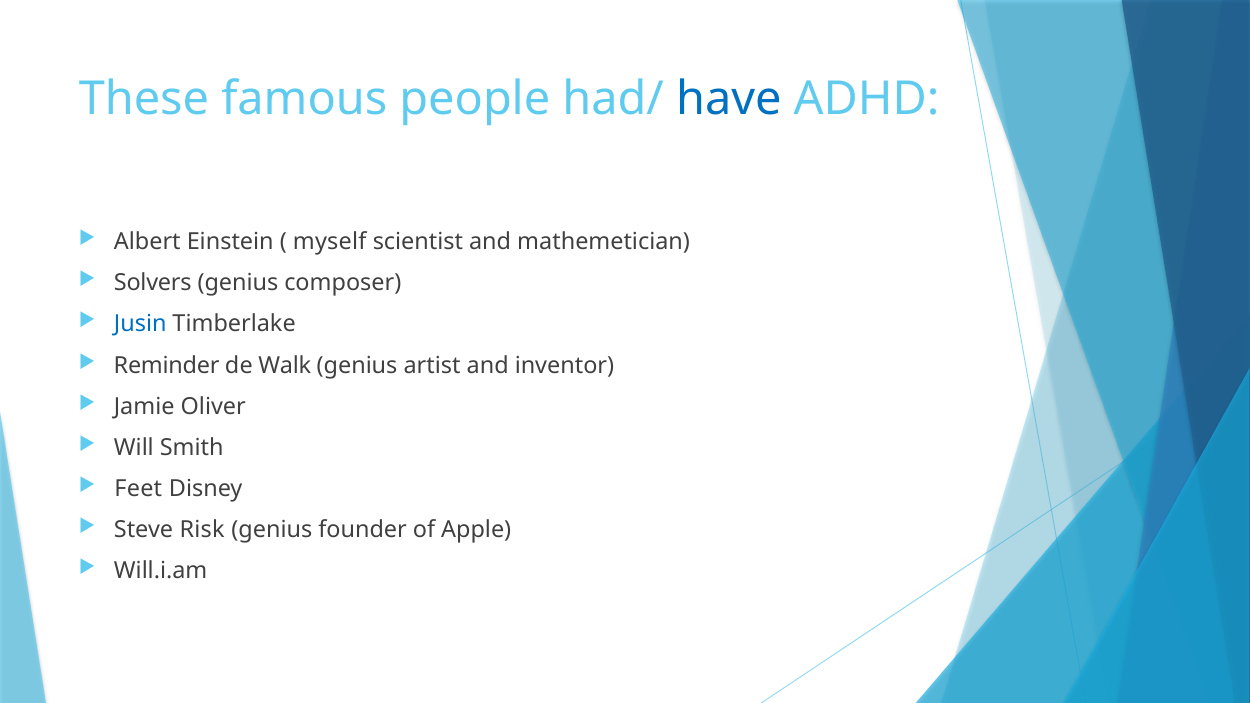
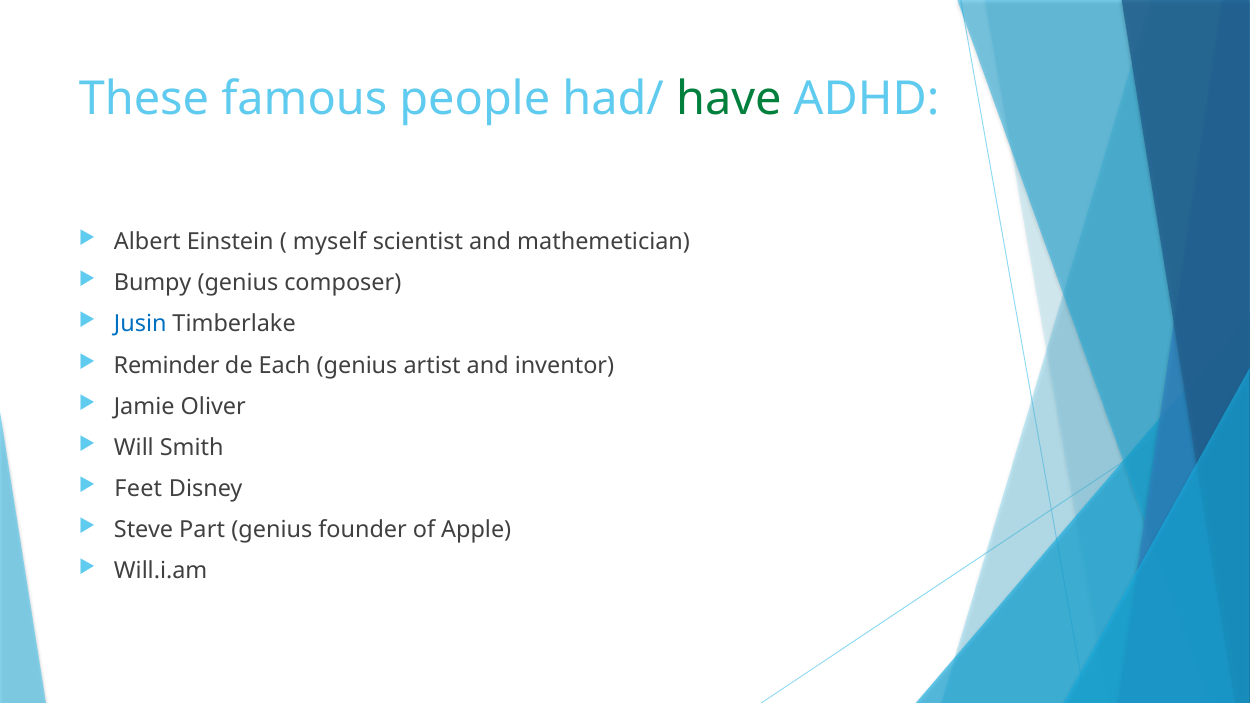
have colour: blue -> green
Solvers: Solvers -> Bumpy
Walk: Walk -> Each
Risk: Risk -> Part
